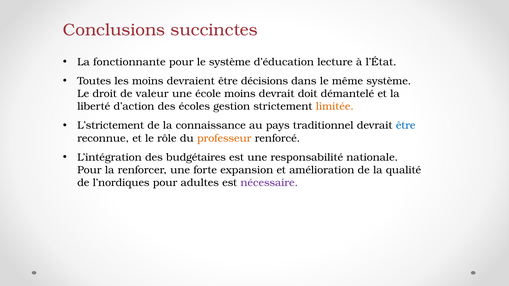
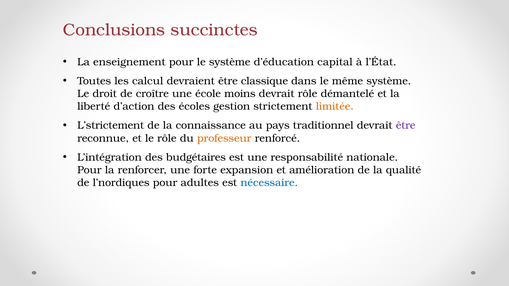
fonctionnante: fonctionnante -> enseignement
lecture: lecture -> capital
les moins: moins -> calcul
décisions: décisions -> classique
valeur: valeur -> croître
devrait doit: doit -> rôle
être at (406, 126) colour: blue -> purple
nécessaire colour: purple -> blue
